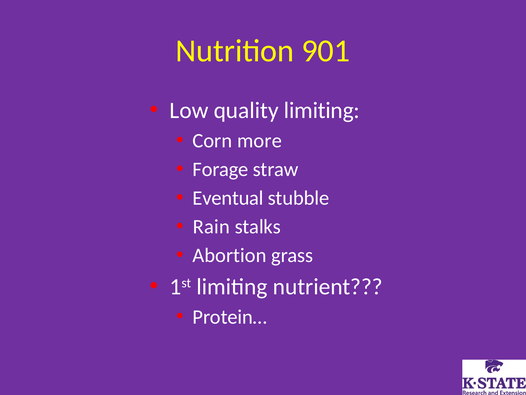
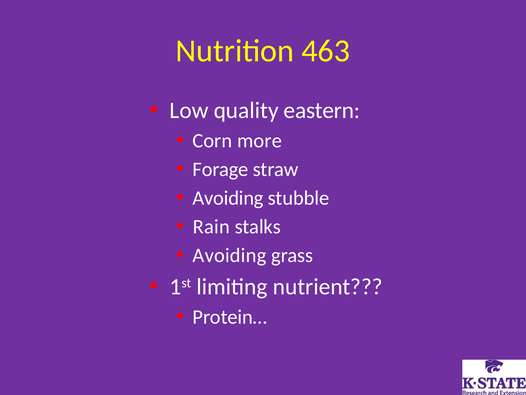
901: 901 -> 463
quality limiting: limiting -> eastern
Eventual at (228, 198): Eventual -> Avoiding
Abortion at (230, 255): Abortion -> Avoiding
